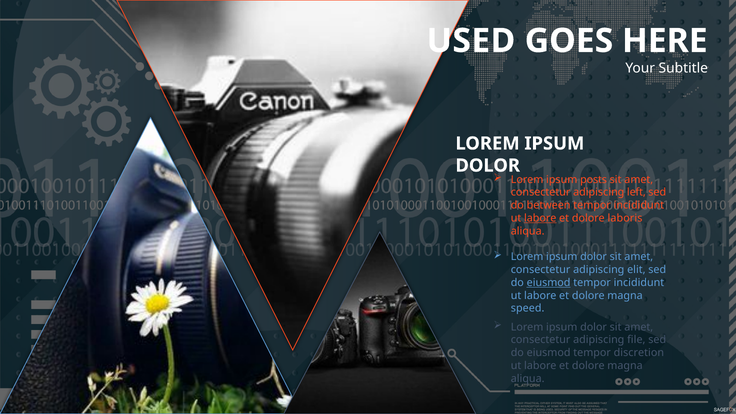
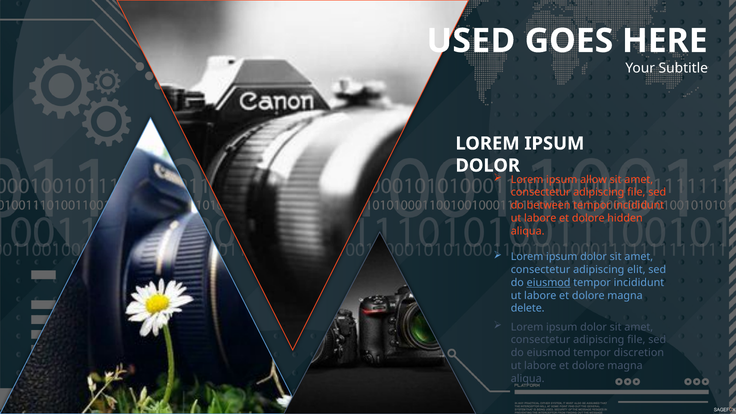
posts: posts -> allow
left at (636, 192): left -> file
labore at (540, 218) underline: present -> none
laboris: laboris -> hidden
speed: speed -> delete
